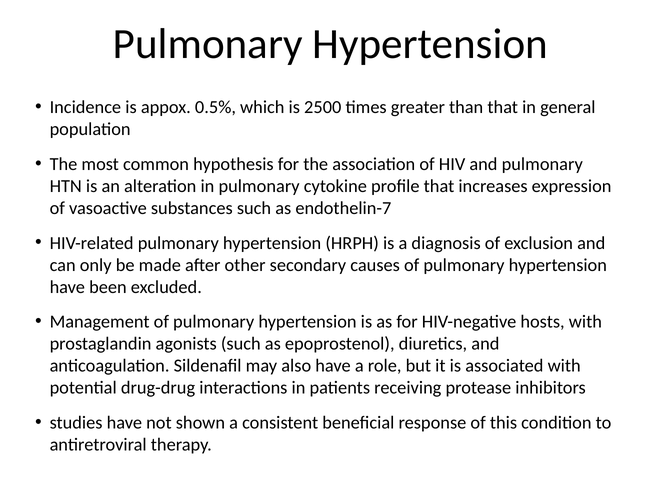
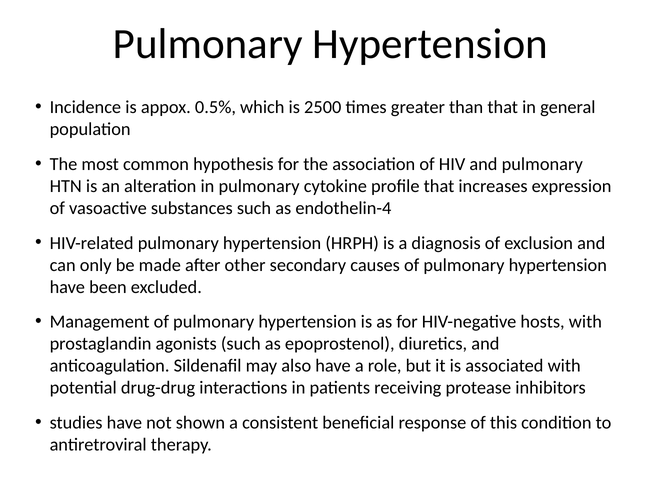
endothelin-7: endothelin-7 -> endothelin-4
